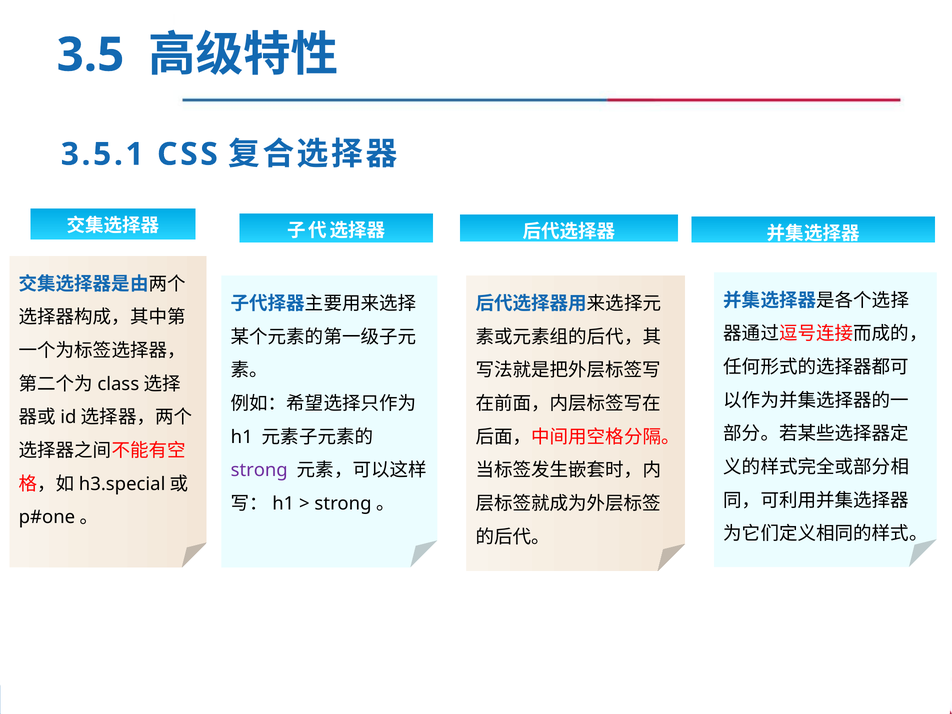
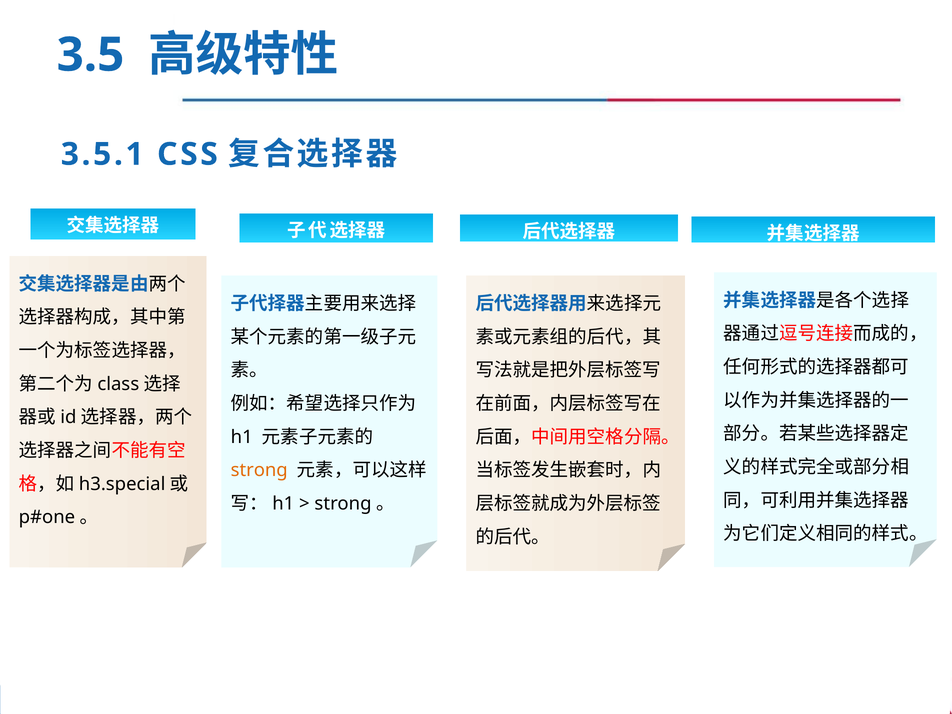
strong colour: purple -> orange
